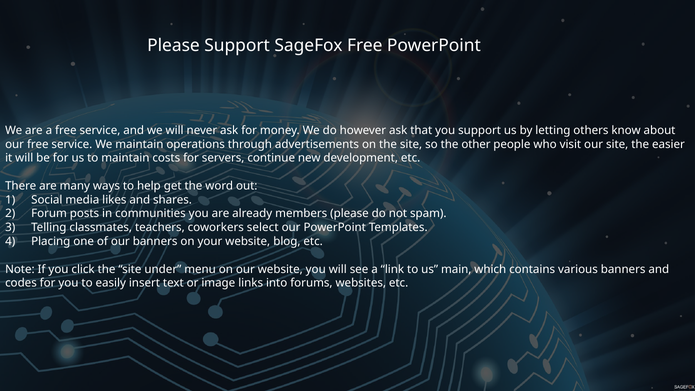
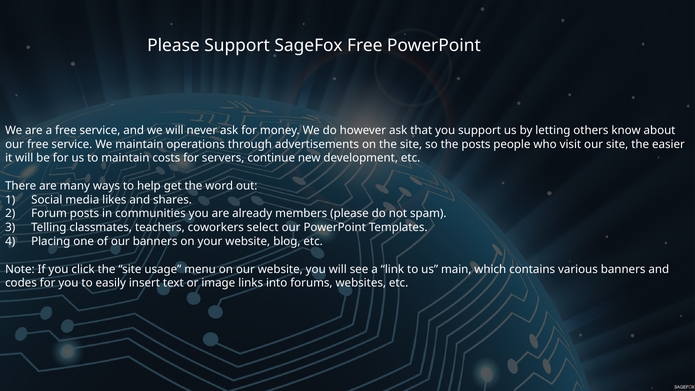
the other: other -> posts
under: under -> usage
